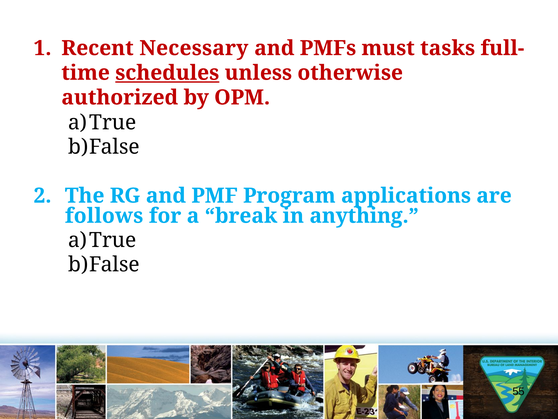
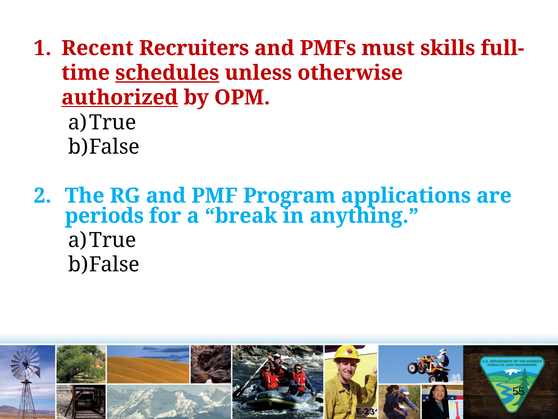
Necessary: Necessary -> Recruiters
tasks: tasks -> skills
authorized underline: none -> present
follows: follows -> periods
